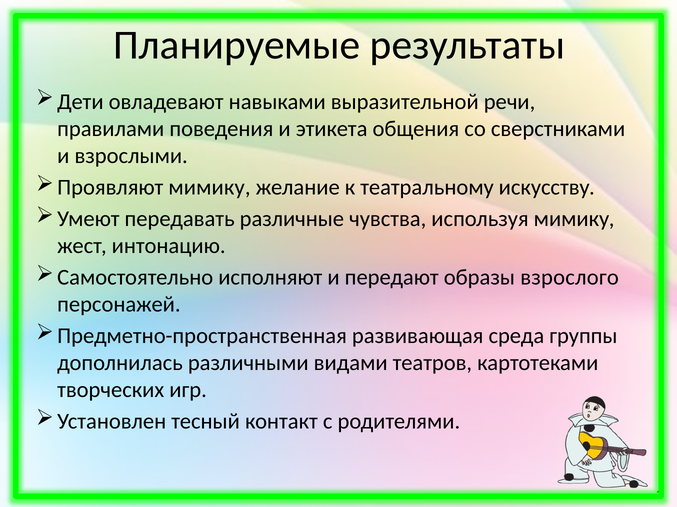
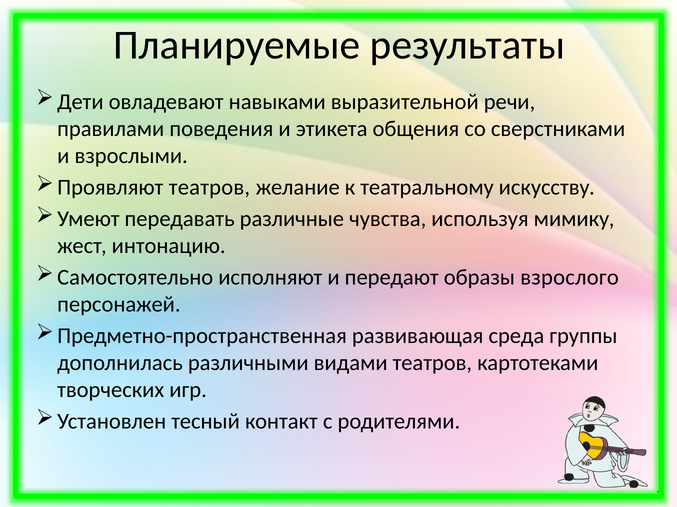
Проявляют мимику: мимику -> театров
